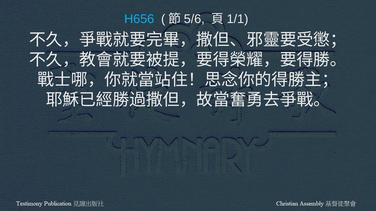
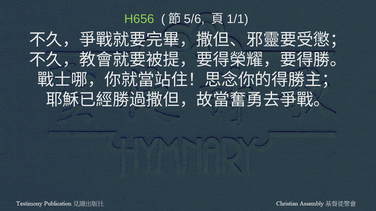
H656 colour: light blue -> light green
